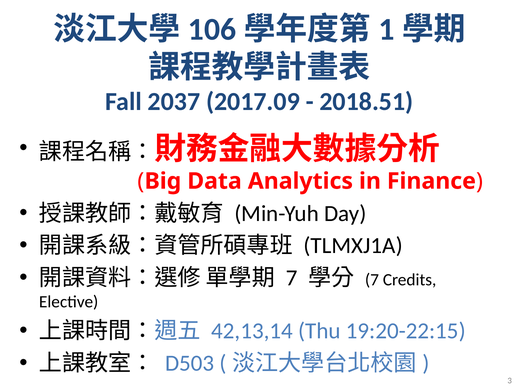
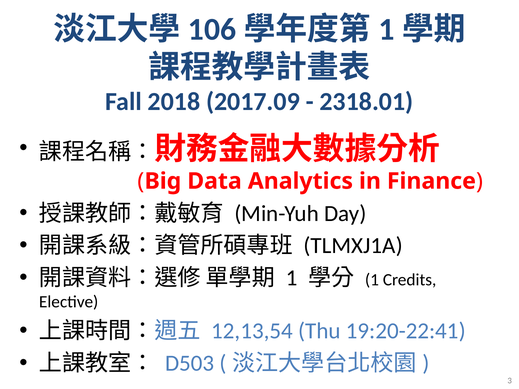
2037: 2037 -> 2018
2018.51: 2018.51 -> 2318.01
7 at (292, 278): 7 -> 1
7 at (372, 280): 7 -> 1
42,13,14: 42,13,14 -> 12,13,54
19:20-22:15: 19:20-22:15 -> 19:20-22:41
